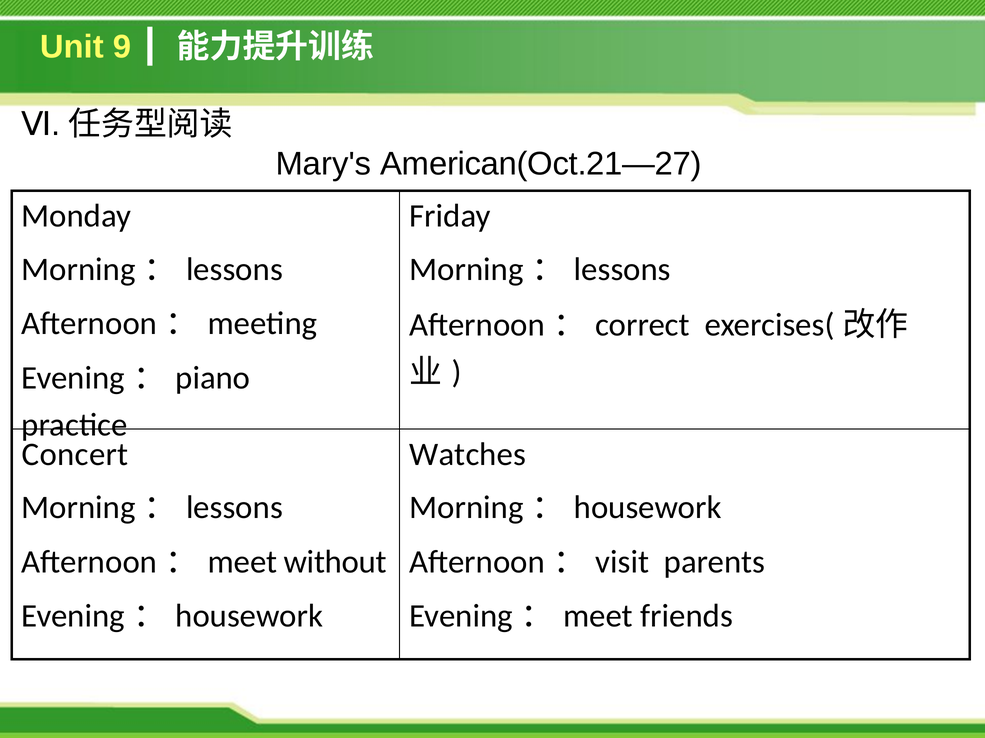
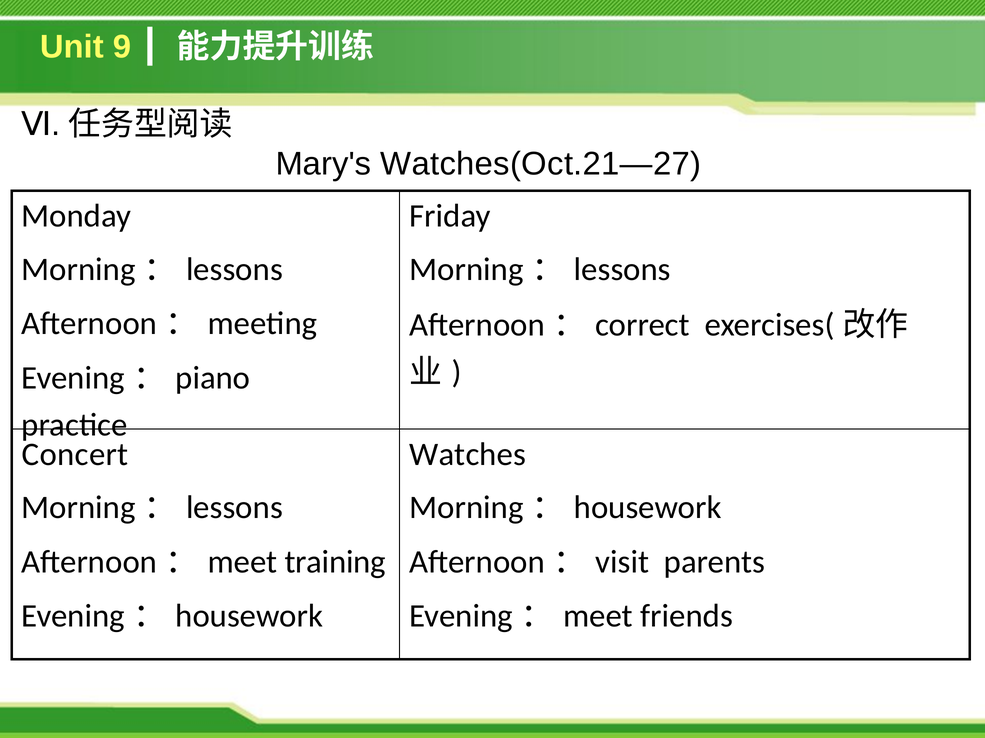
American(Oct.21—27: American(Oct.21—27 -> Watches(Oct.21—27
without: without -> training
